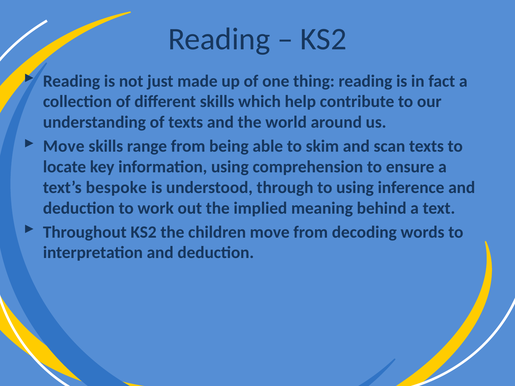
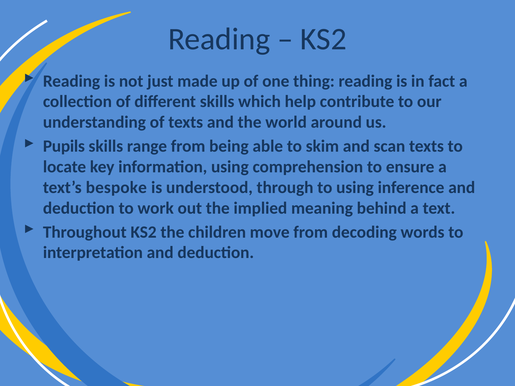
Move at (64, 146): Move -> Pupils
